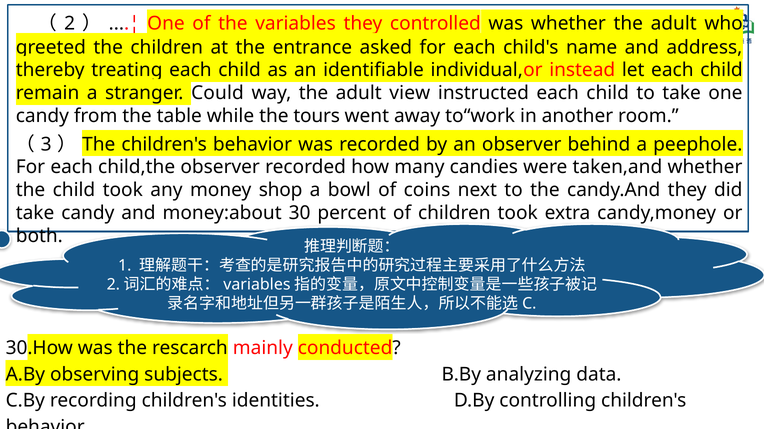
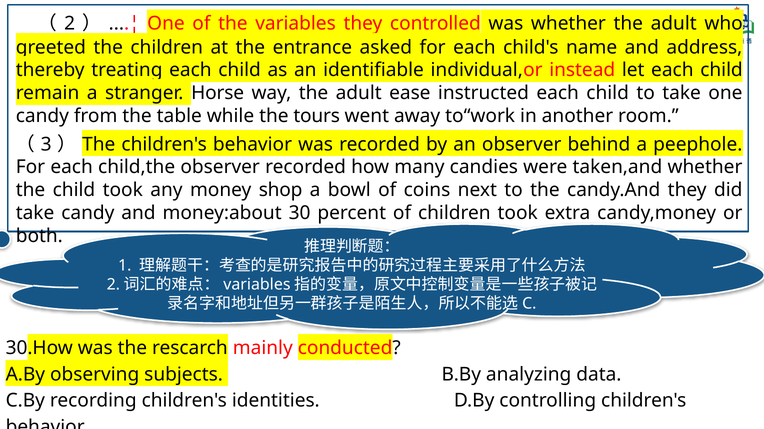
Could: Could -> Horse
view: view -> ease
